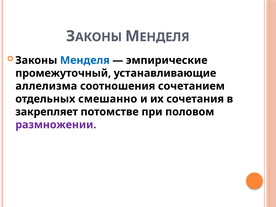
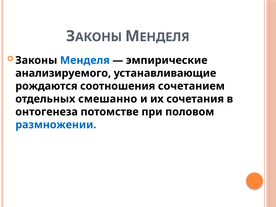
промежуточный: промежуточный -> анализируемого
аллелизма: аллелизма -> рождаются
закрепляет: закрепляет -> онтогенеза
размножении colour: purple -> blue
